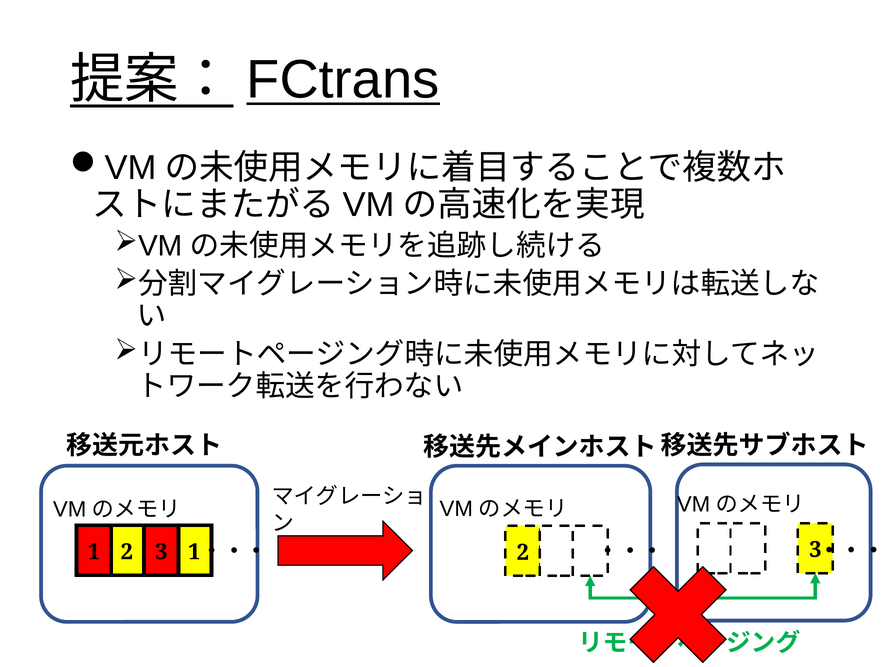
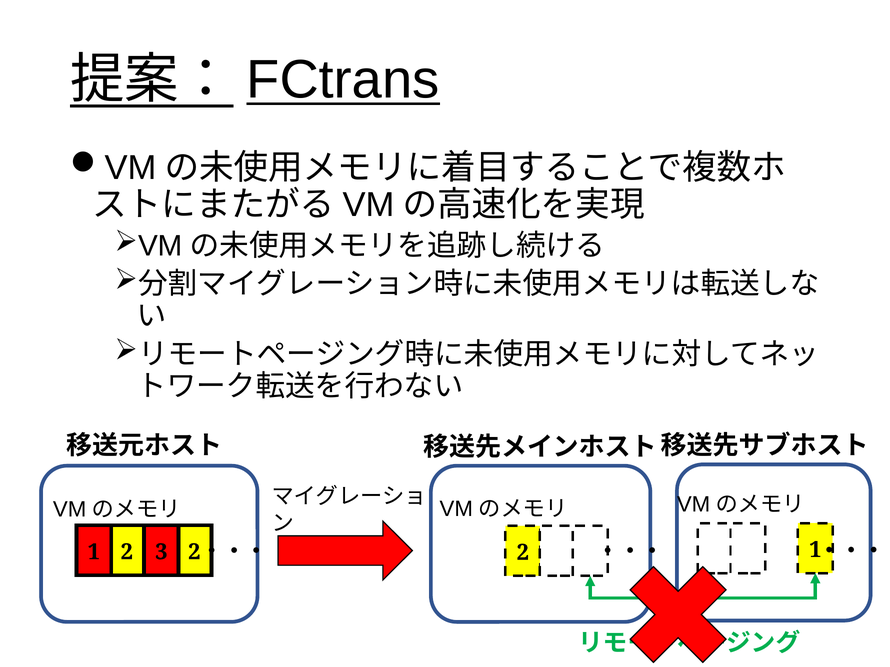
1 at (194, 552): 1 -> 2
2 3: 3 -> 1
